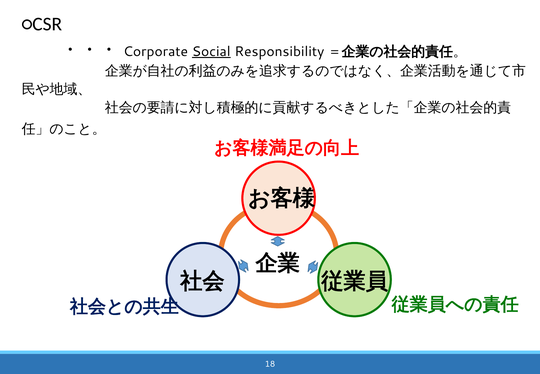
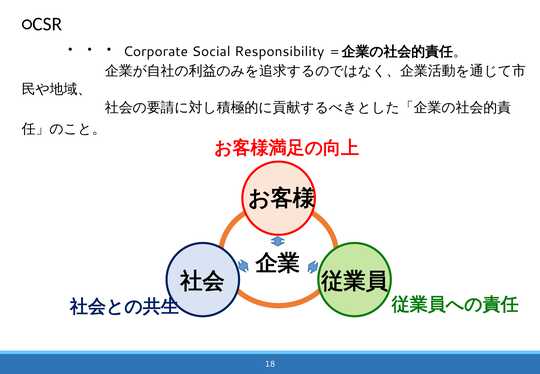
Social underline: present -> none
